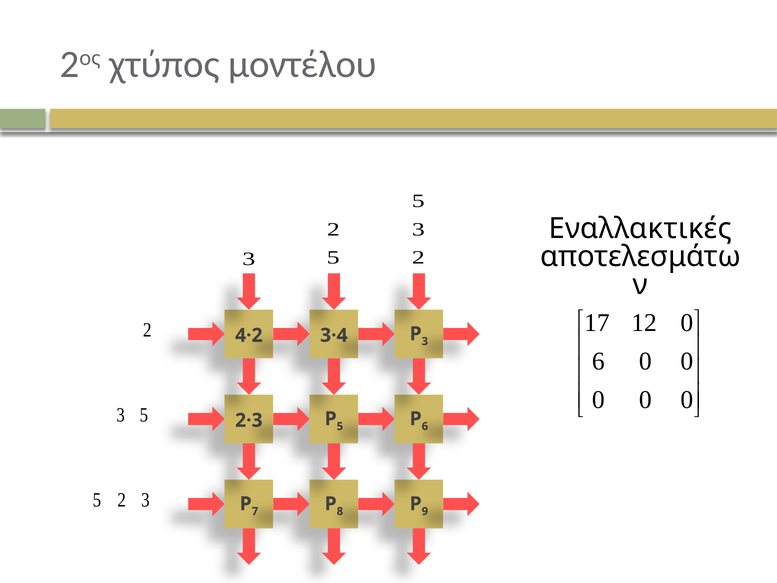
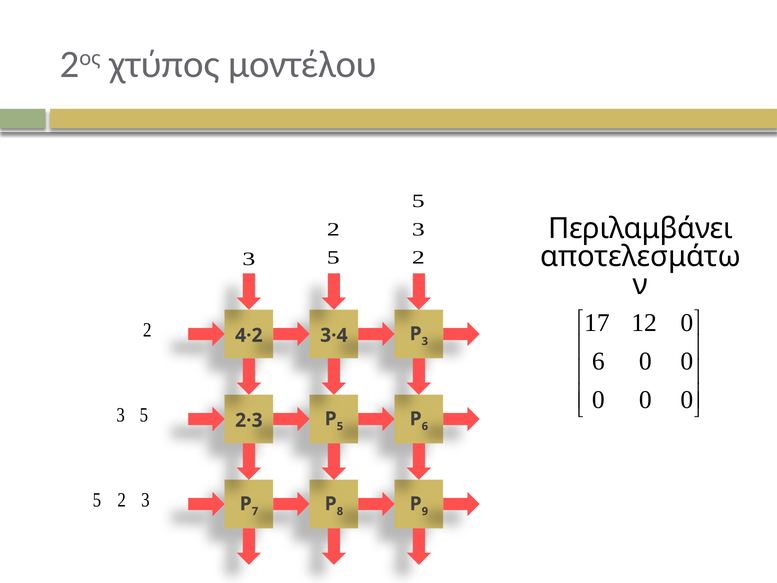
Εναλλακτικές: Εναλλακτικές -> Περιλαμβάνει
